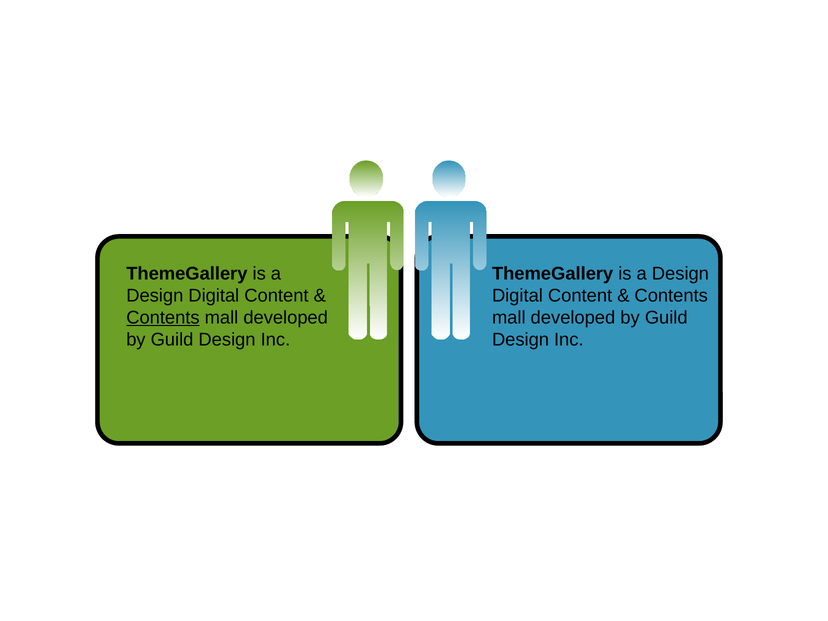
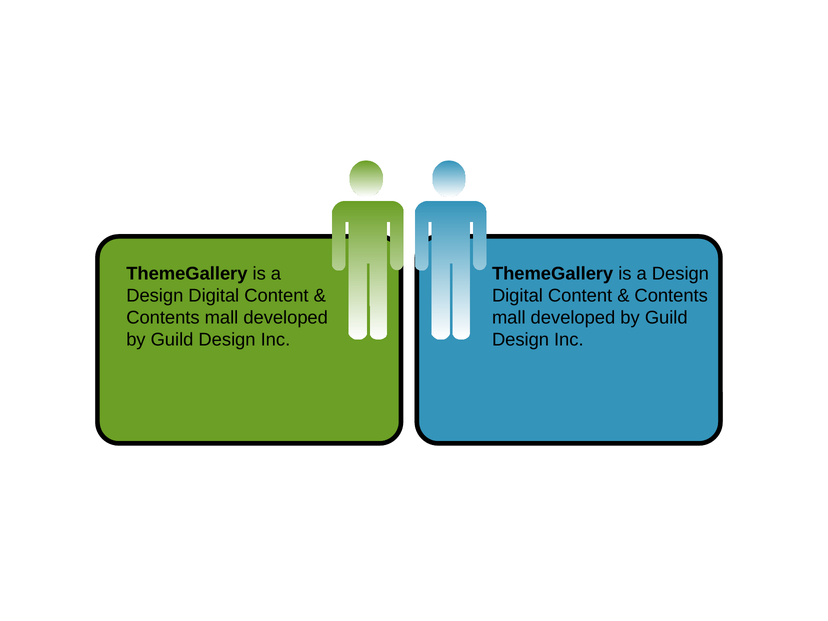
Contents at (163, 318) underline: present -> none
